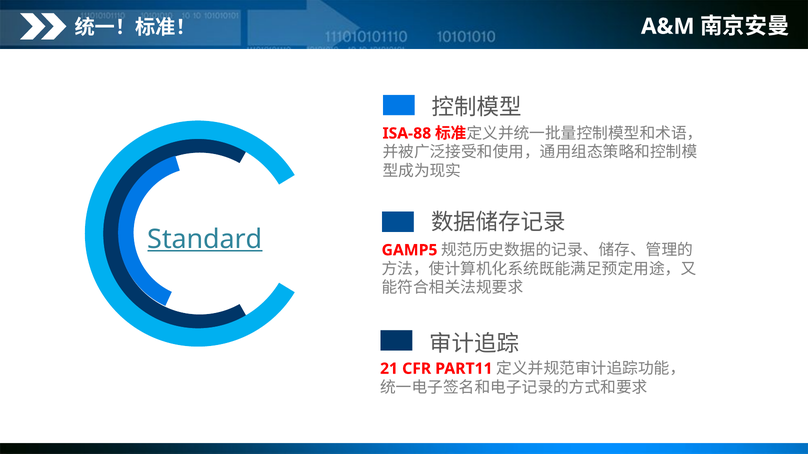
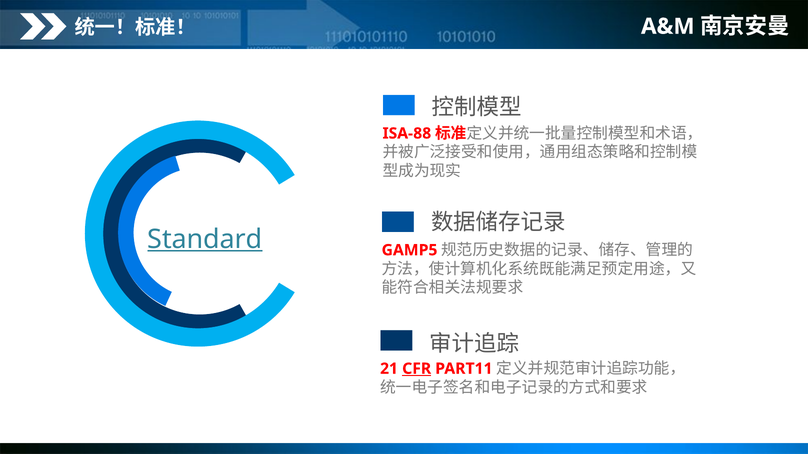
CFR underline: none -> present
